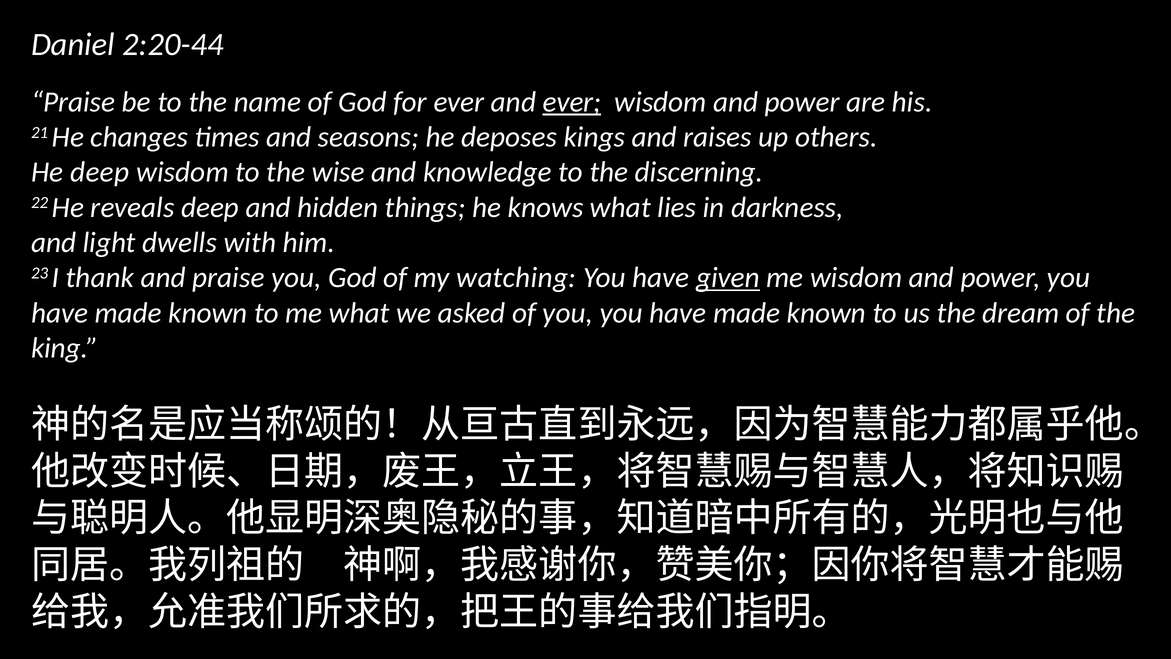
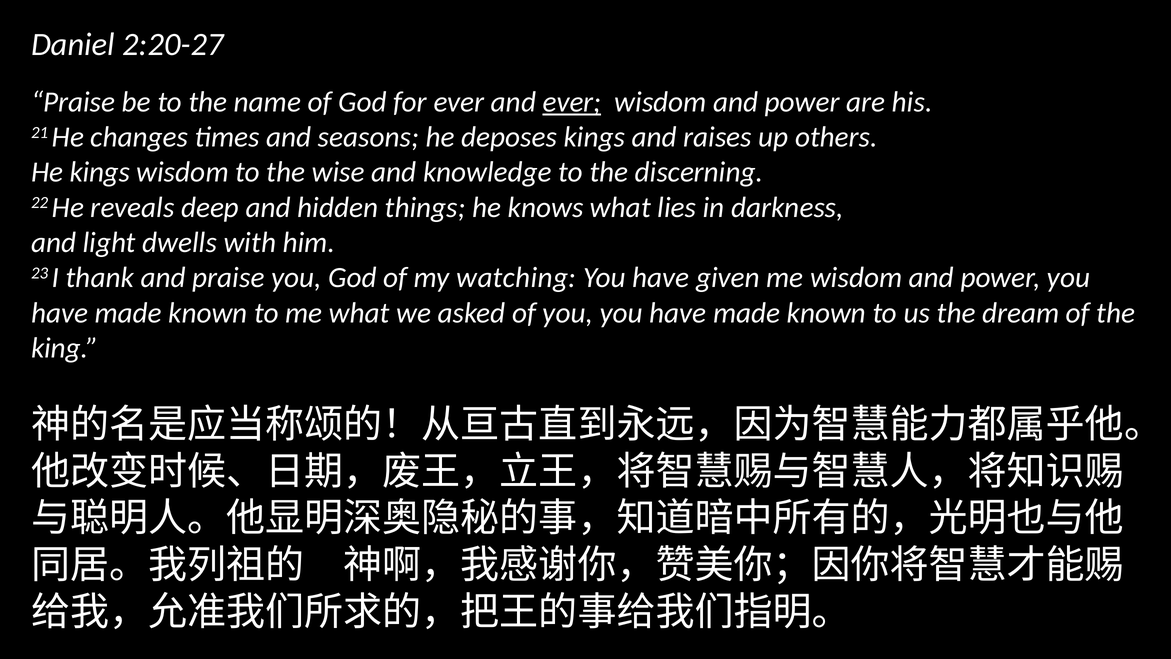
2:20-44: 2:20-44 -> 2:20-27
He deep: deep -> kings
given underline: present -> none
